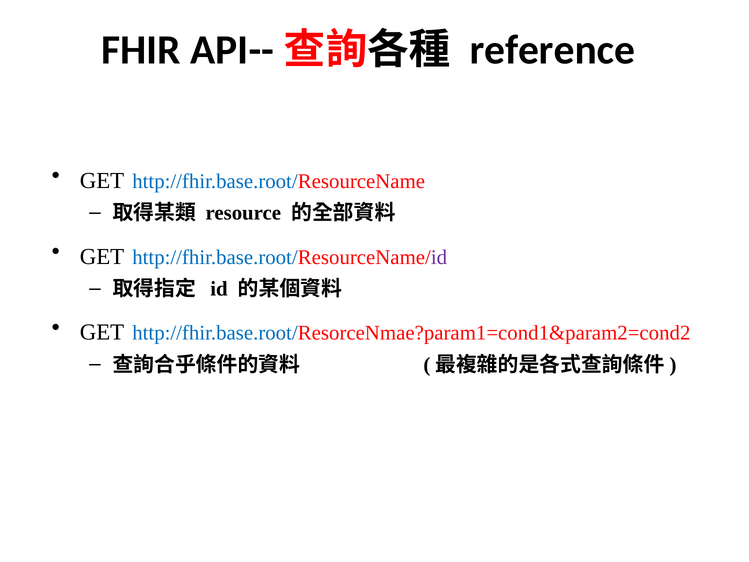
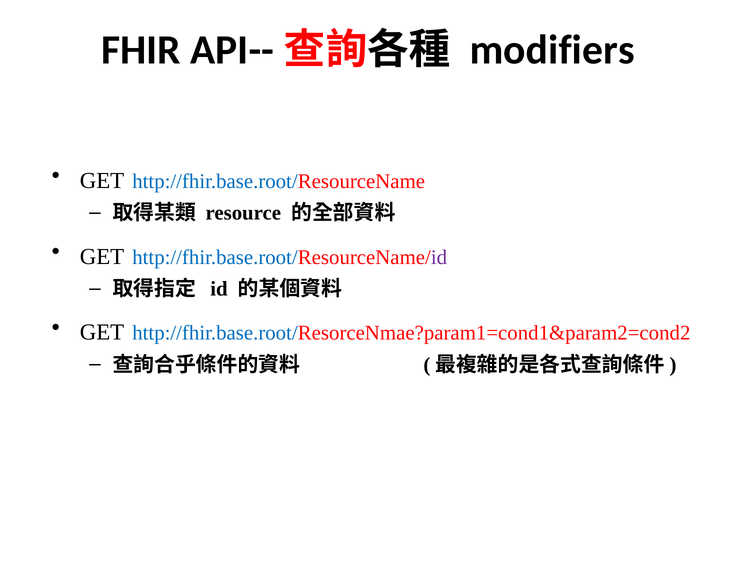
reference: reference -> modifiers
